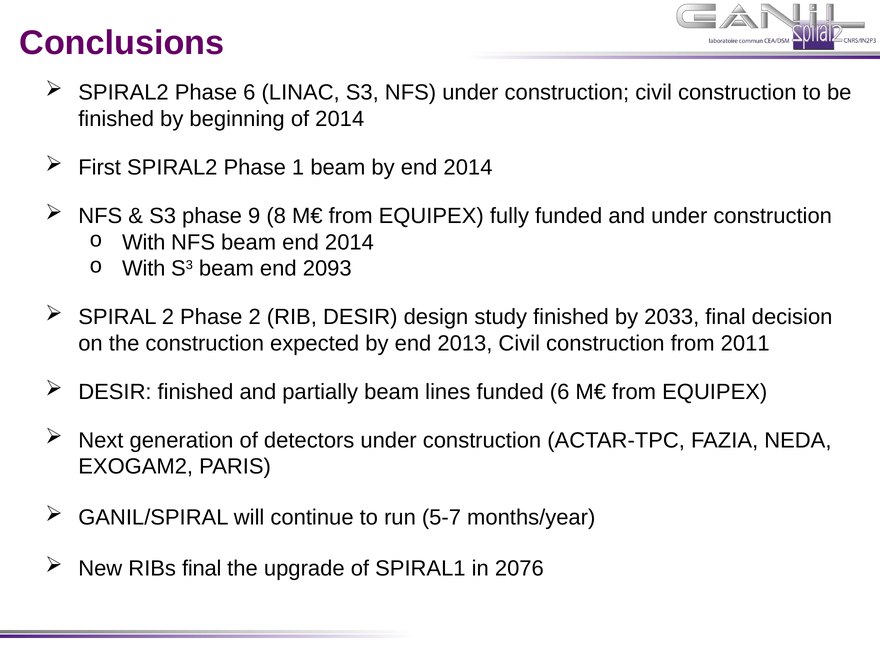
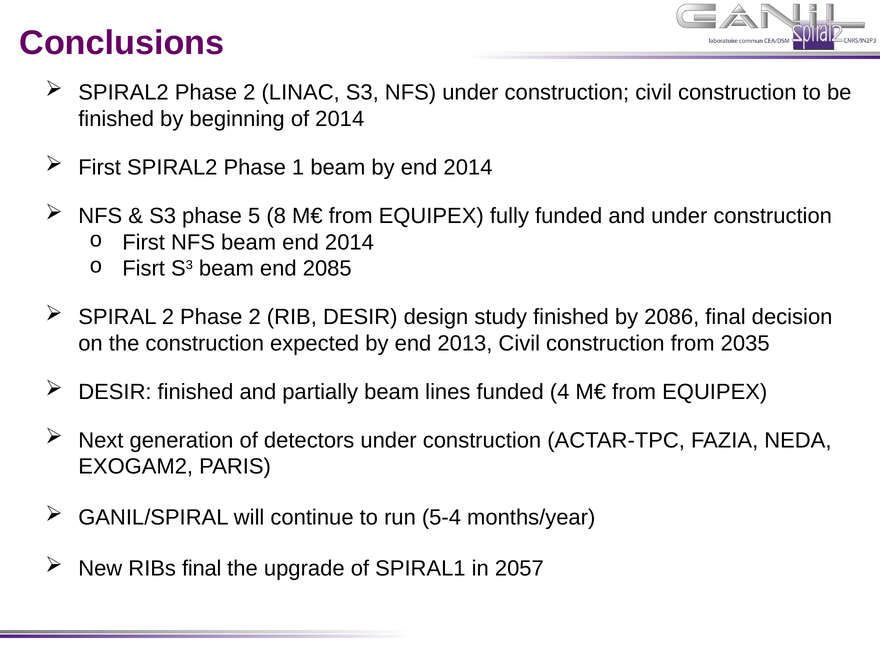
SPIRAL2 Phase 6: 6 -> 2
9: 9 -> 5
With at (144, 242): With -> First
With at (144, 269): With -> Fisrt
2093: 2093 -> 2085
2033: 2033 -> 2086
2011: 2011 -> 2035
funded 6: 6 -> 4
5-7: 5-7 -> 5-4
2076: 2076 -> 2057
